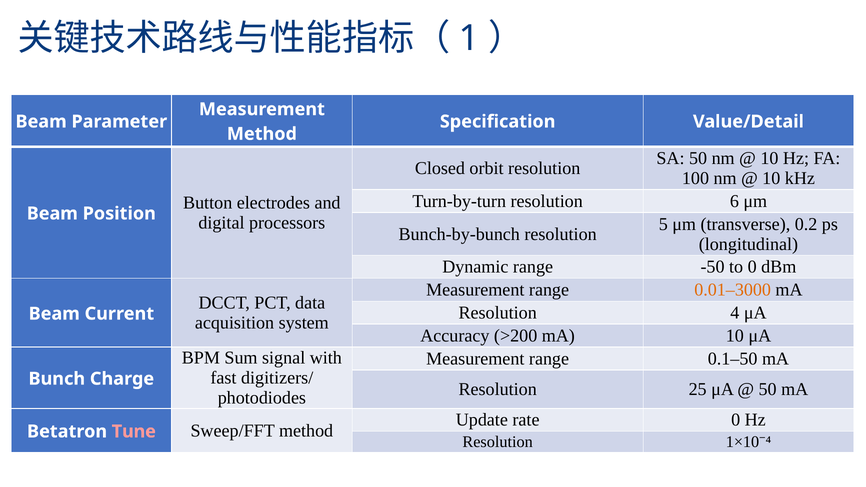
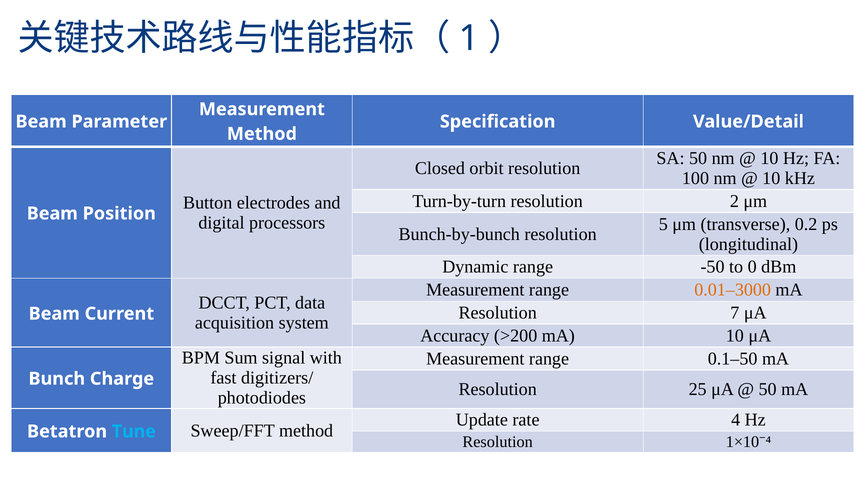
6: 6 -> 2
4: 4 -> 7
rate 0: 0 -> 4
Tune colour: pink -> light blue
